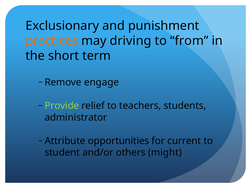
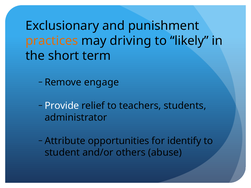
from: from -> likely
Provide colour: light green -> white
current: current -> identify
might: might -> abuse
